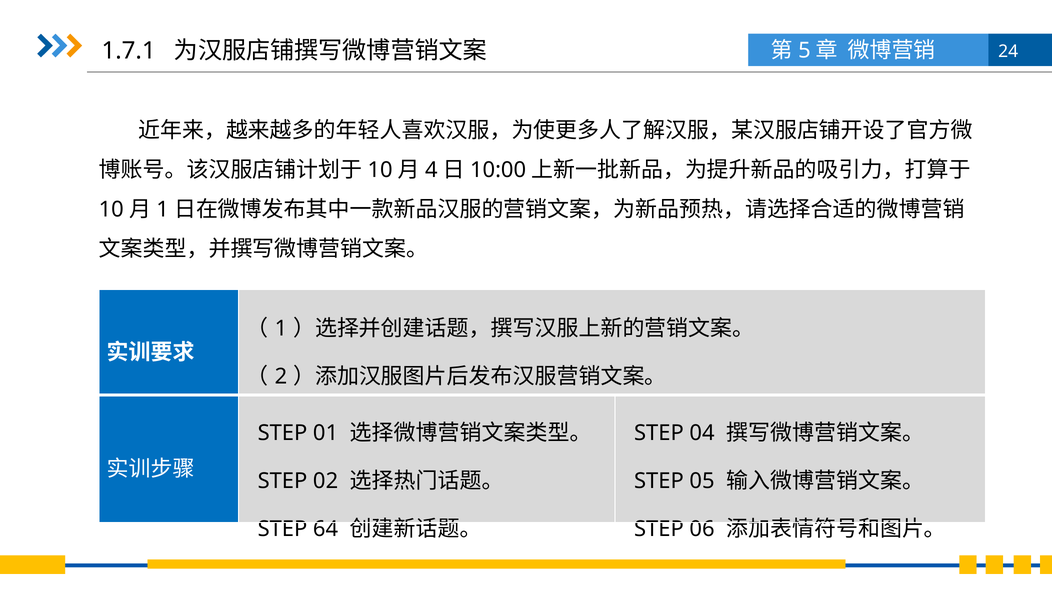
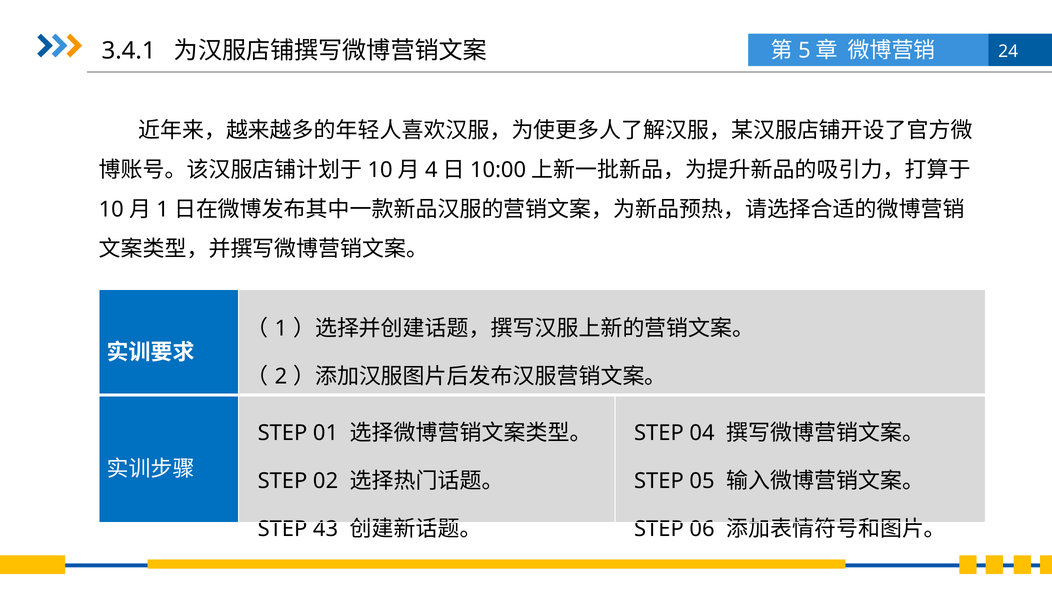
1.7.1: 1.7.1 -> 3.4.1
64: 64 -> 43
